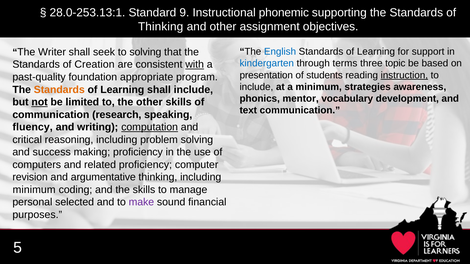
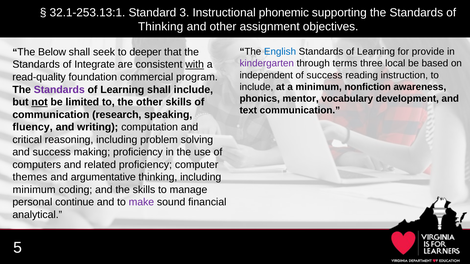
28.0-253.13:1: 28.0-253.13:1 -> 32.1-253.13:1
9: 9 -> 3
support: support -> provide
Writer: Writer -> Below
to solving: solving -> deeper
kindergarten colour: blue -> purple
topic: topic -> local
Creation: Creation -> Integrate
presentation: presentation -> independent
of students: students -> success
instruction underline: present -> none
past-quality: past-quality -> read-quality
appropriate: appropriate -> commercial
strategies: strategies -> nonfiction
Standards at (59, 90) colour: orange -> purple
computation underline: present -> none
revision: revision -> themes
selected: selected -> continue
purposes: purposes -> analytical
